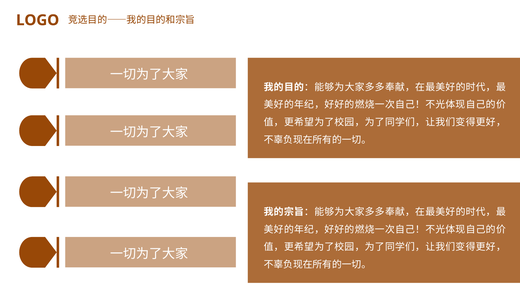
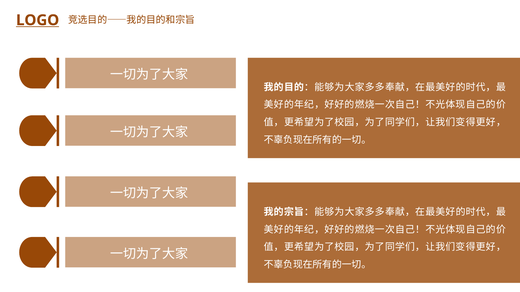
LOGO underline: none -> present
